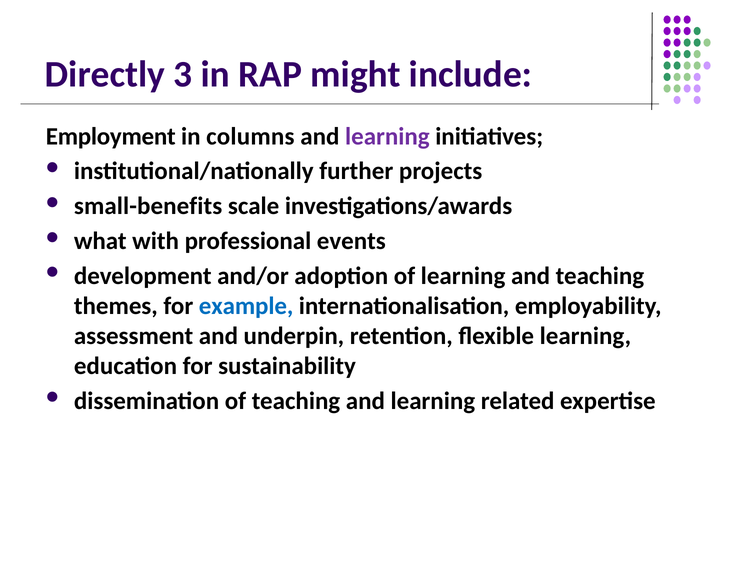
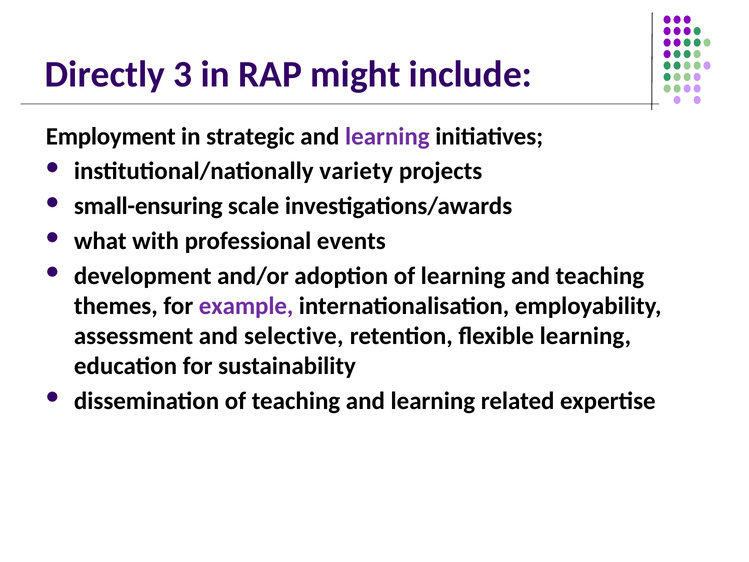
columns: columns -> strategic
further: further -> variety
small-benefits: small-benefits -> small-ensuring
example colour: blue -> purple
underpin: underpin -> selective
